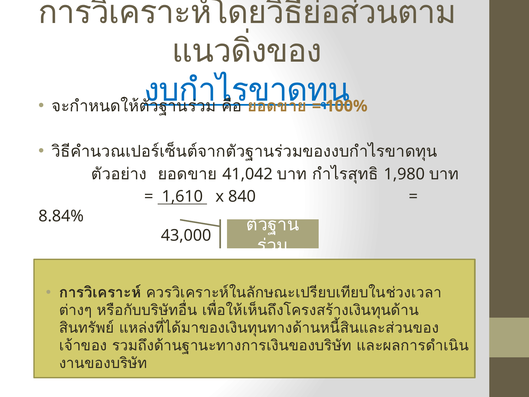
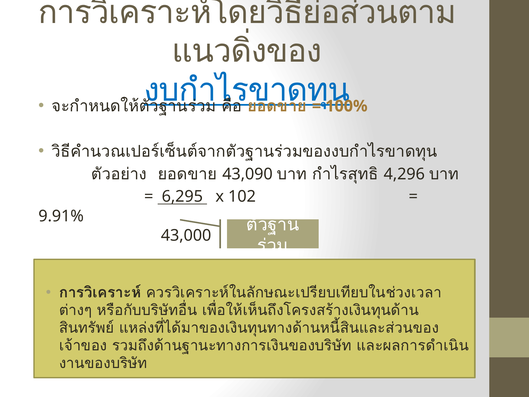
41,042: 41,042 -> 43,090
1,980: 1,980 -> 4,296
1,610: 1,610 -> 6,295
840: 840 -> 102
8.84%: 8.84% -> 9.91%
